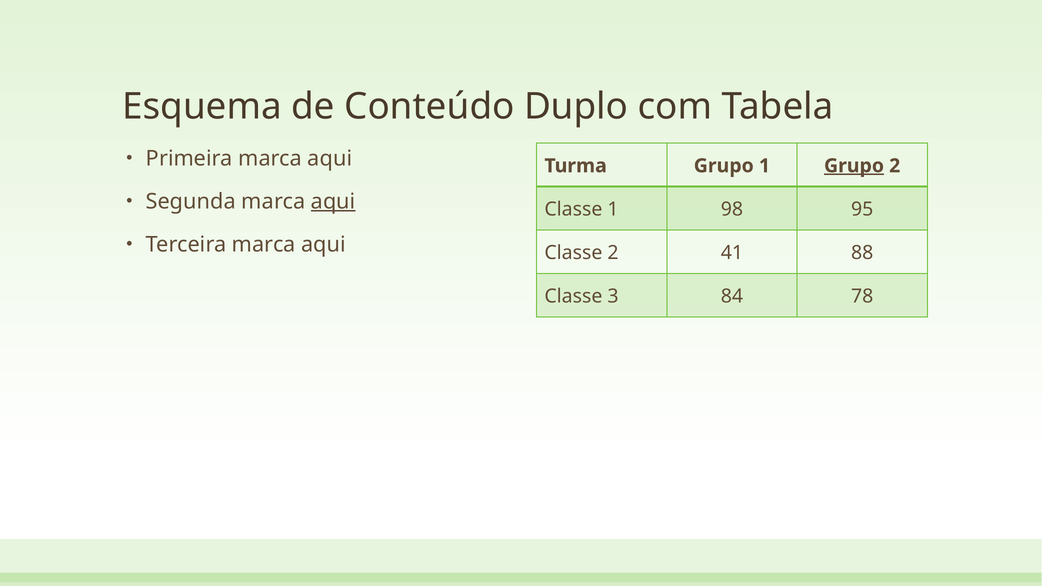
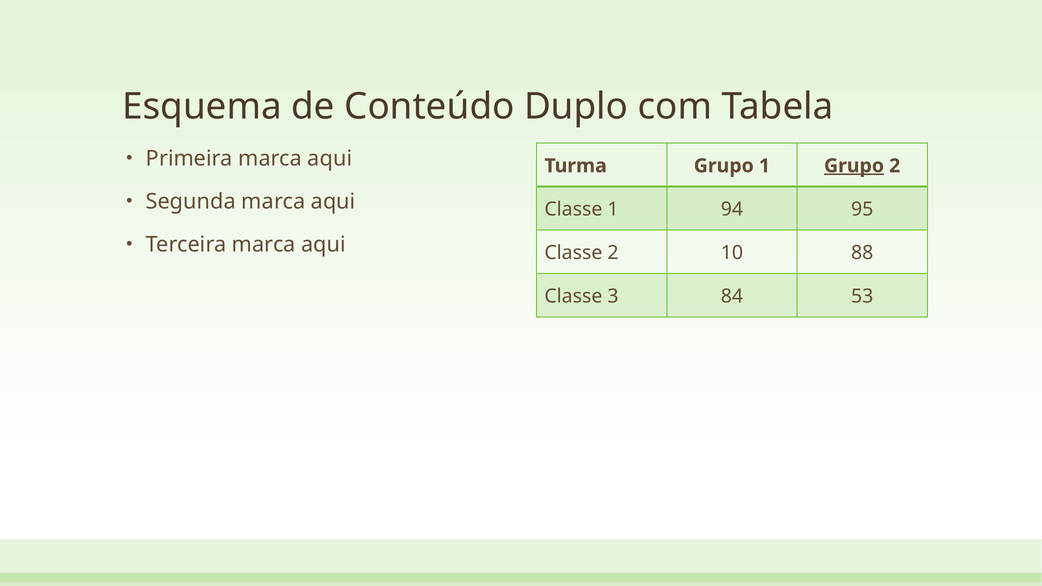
aqui at (333, 201) underline: present -> none
98: 98 -> 94
41: 41 -> 10
78: 78 -> 53
